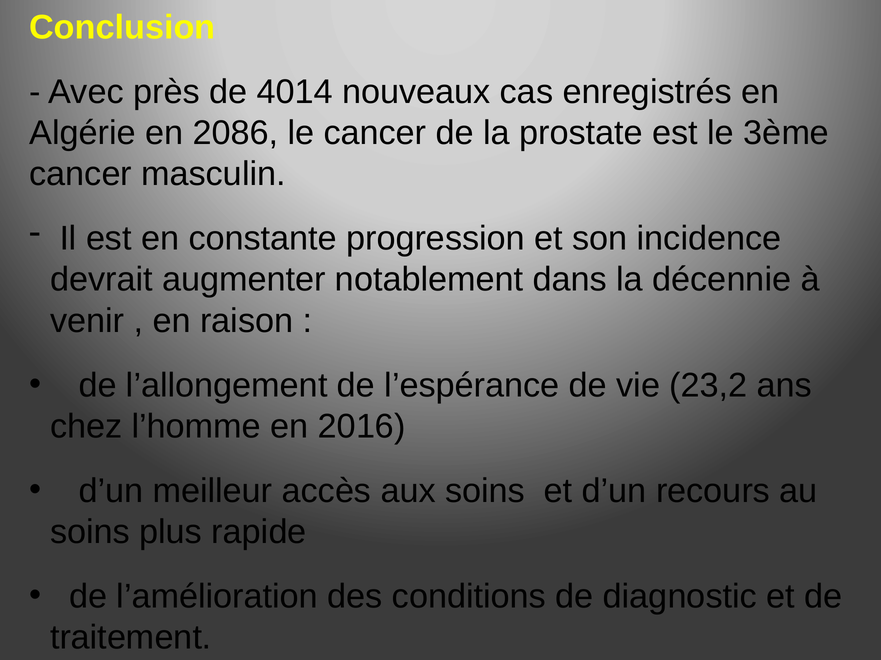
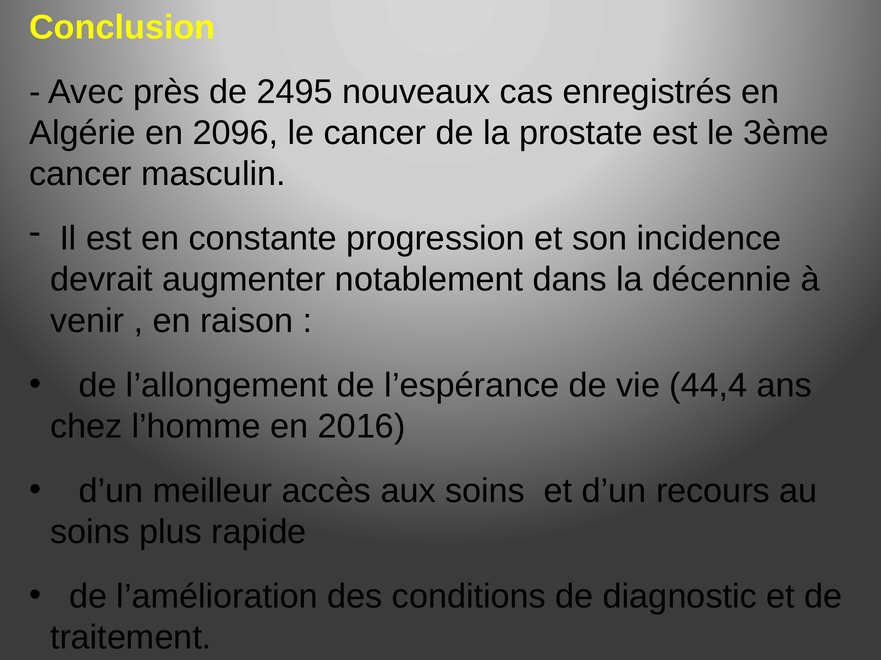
4014: 4014 -> 2495
2086: 2086 -> 2096
23,2: 23,2 -> 44,4
